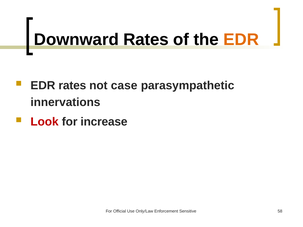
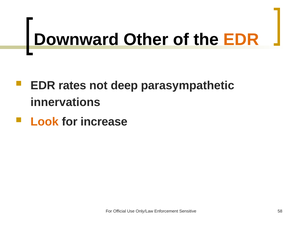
Downward Rates: Rates -> Other
case: case -> deep
Look colour: red -> orange
